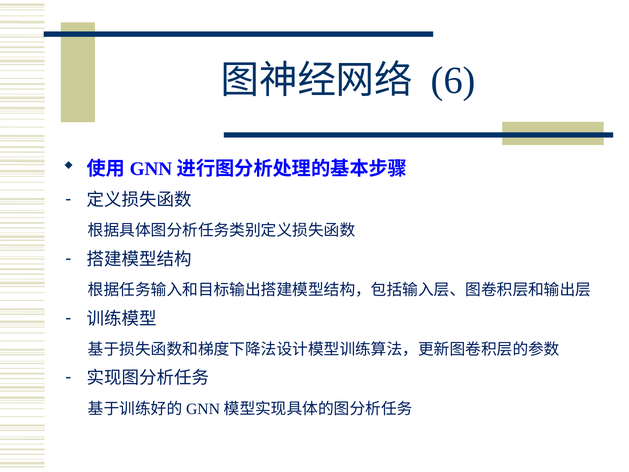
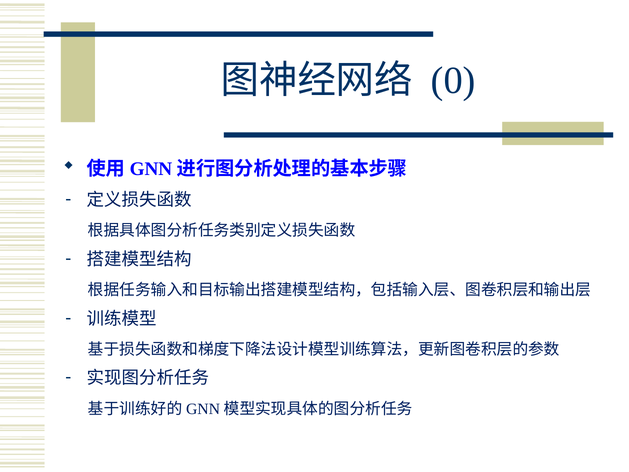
6: 6 -> 0
